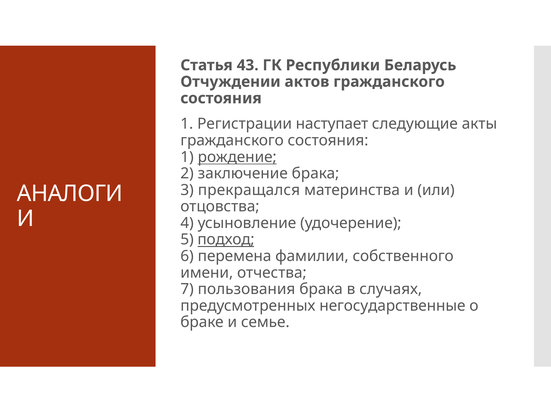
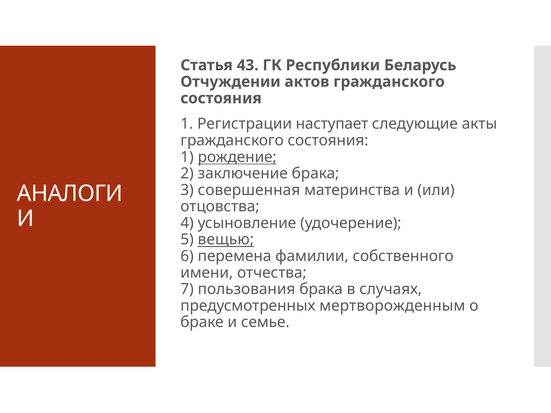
прекращался: прекращался -> совершенная
подход: подход -> вещью
негосударственные: негосударственные -> мертворожденным
